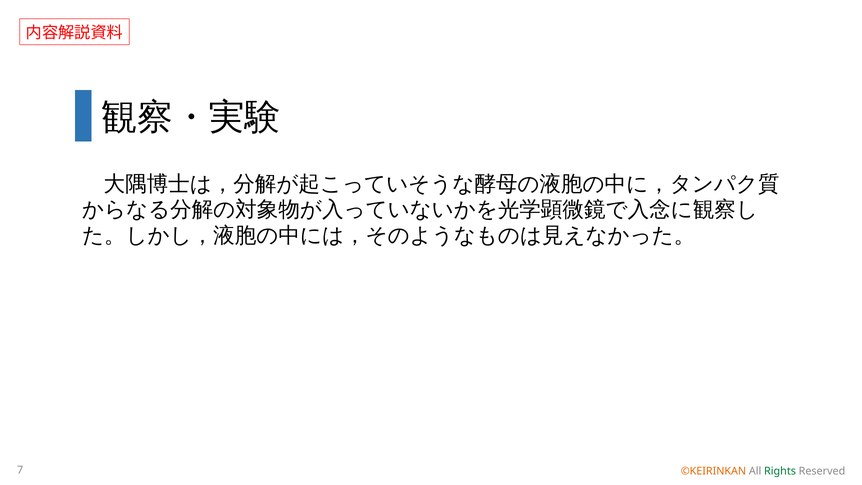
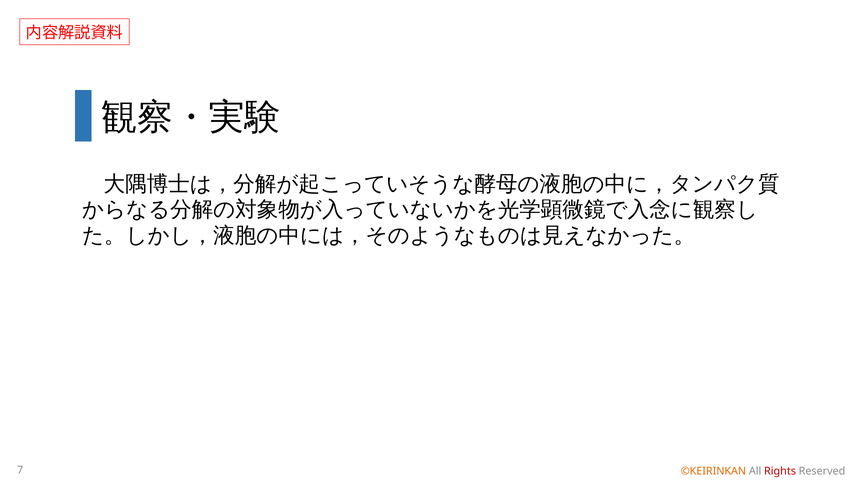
Rights colour: green -> red
